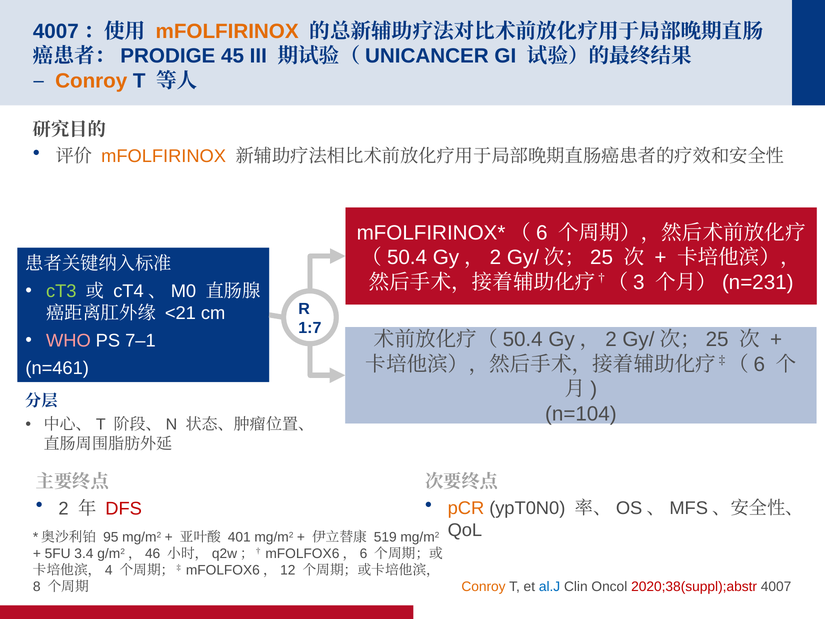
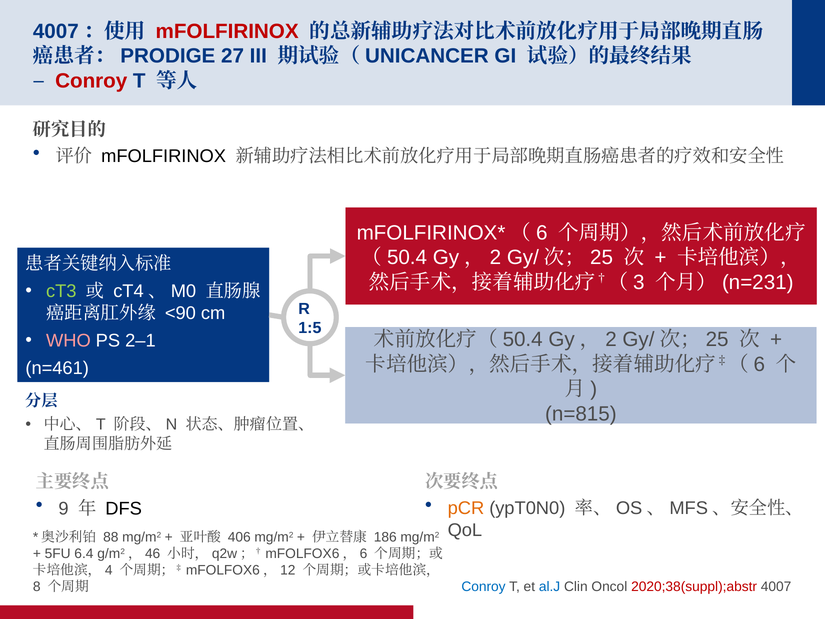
mFOLFIRINOX at (227, 31) colour: orange -> red
45: 45 -> 27
Conroy at (91, 81) colour: orange -> red
mFOLFIRINOX at (164, 156) colour: orange -> black
<21: <21 -> <90
1:7: 1:7 -> 1:5
7–1: 7–1 -> 2–1
n=104: n=104 -> n=815
2: 2 -> 9
DFS colour: red -> black
95: 95 -> 88
401: 401 -> 406
519: 519 -> 186
3.4: 3.4 -> 6.4
Conroy at (483, 587) colour: orange -> blue
